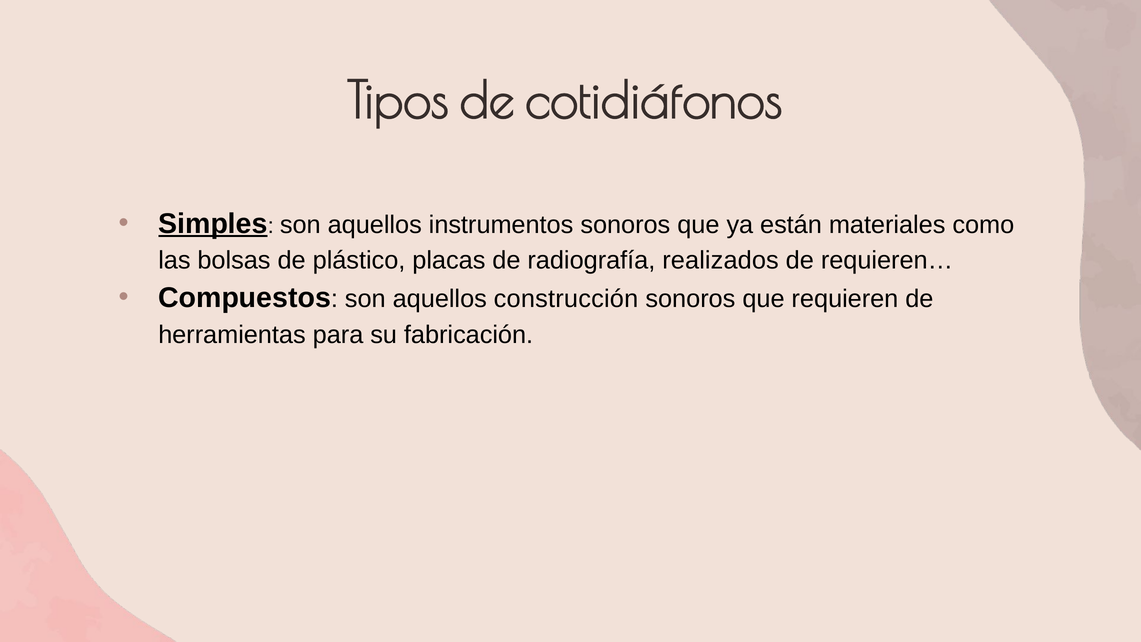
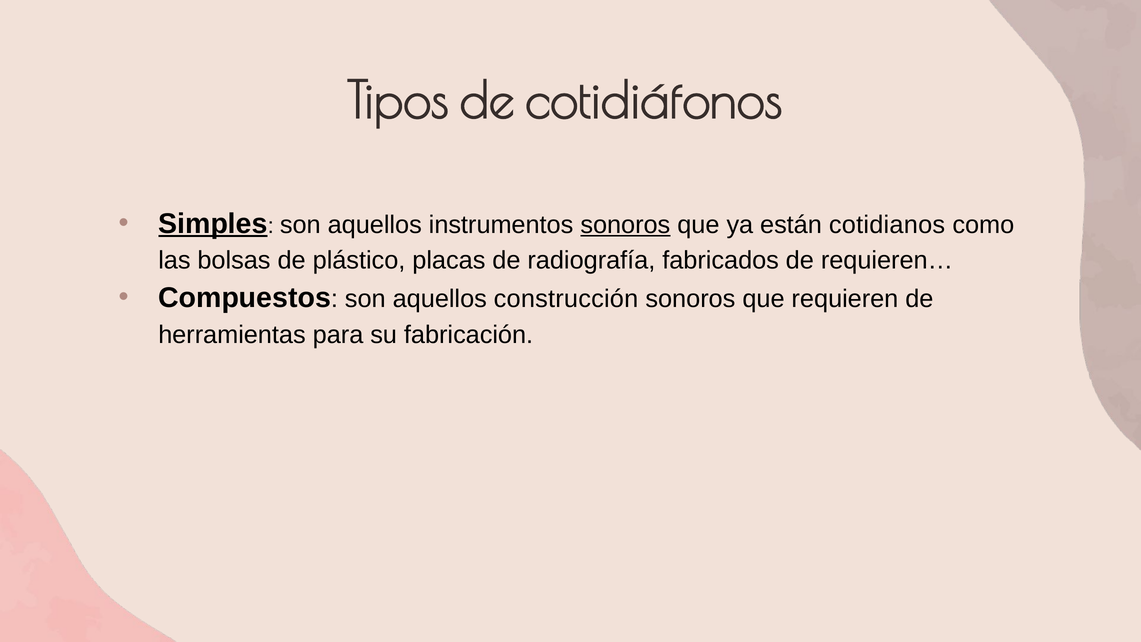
sonoros at (625, 225) underline: none -> present
materiales: materiales -> cotidianos
realizados: realizados -> fabricados
